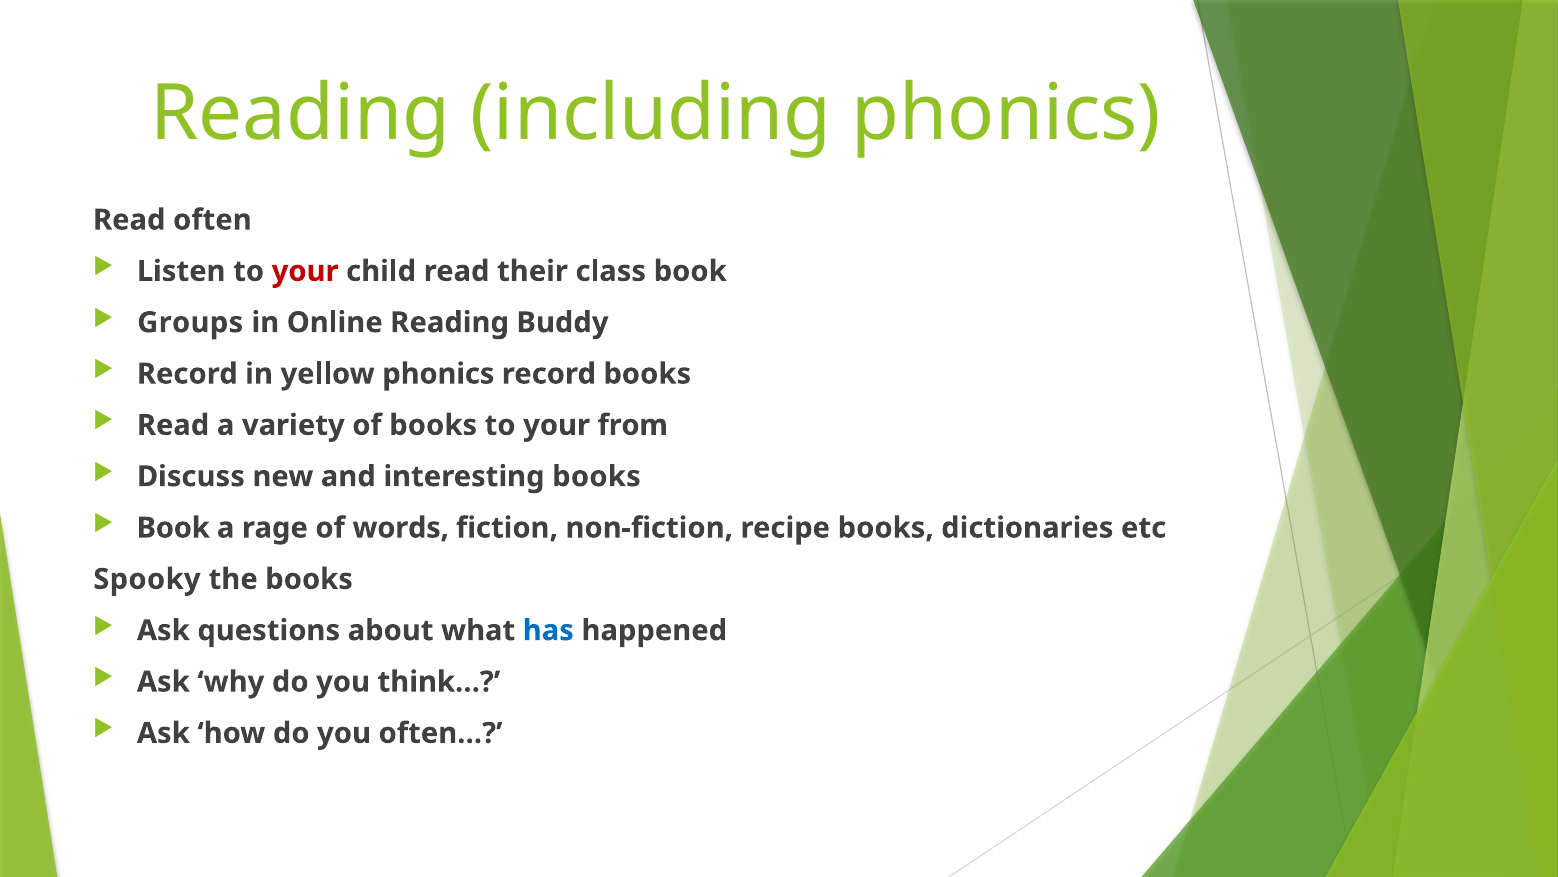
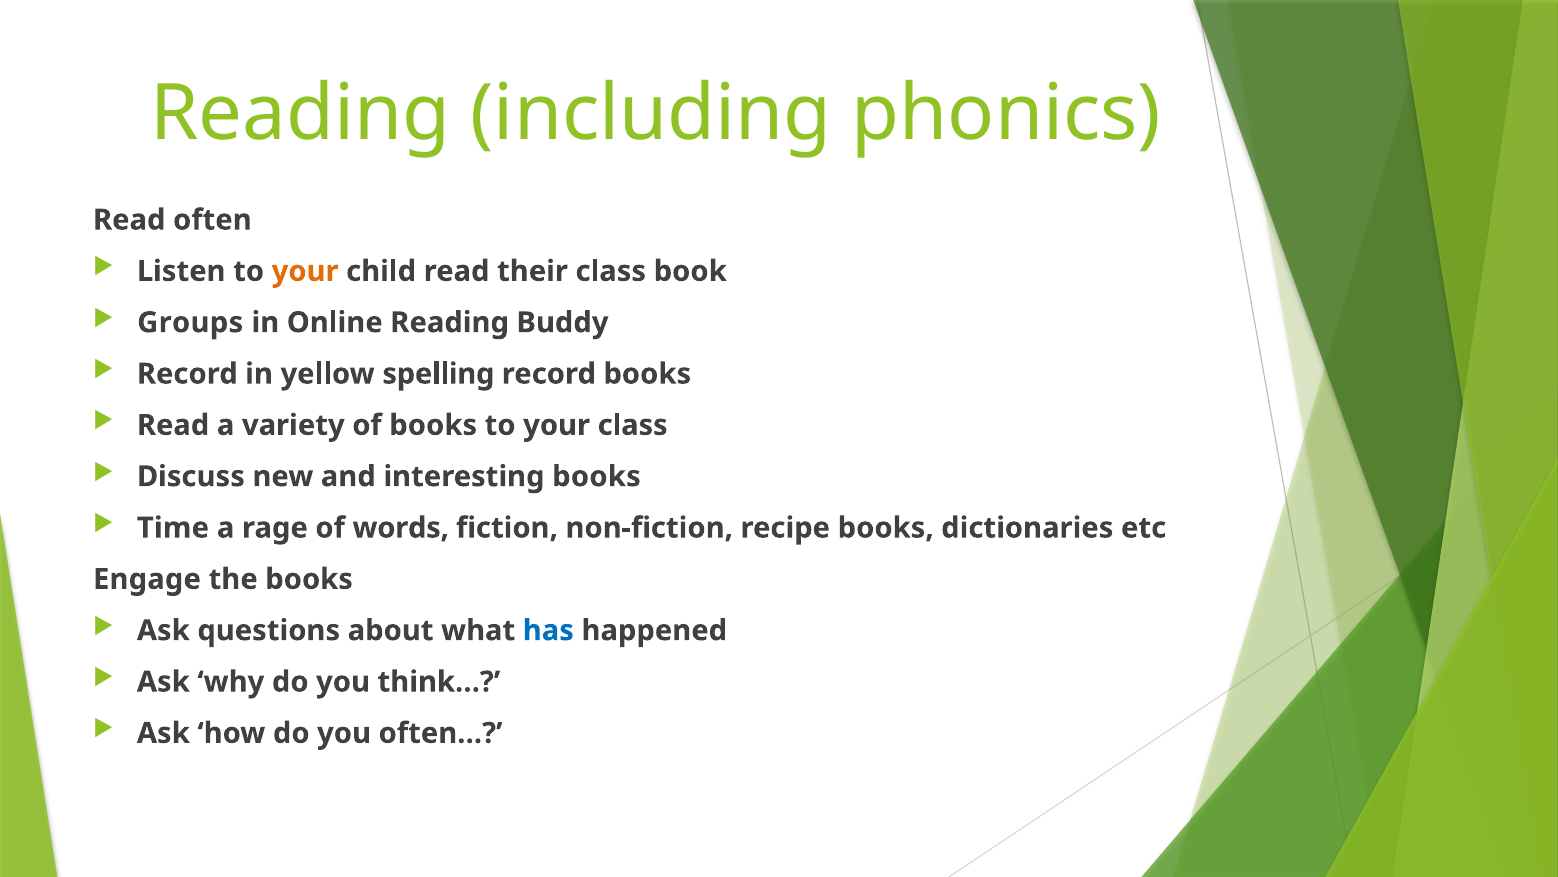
your at (305, 271) colour: red -> orange
yellow phonics: phonics -> spelling
your from: from -> class
Book at (173, 528): Book -> Time
Spooky: Spooky -> Engage
